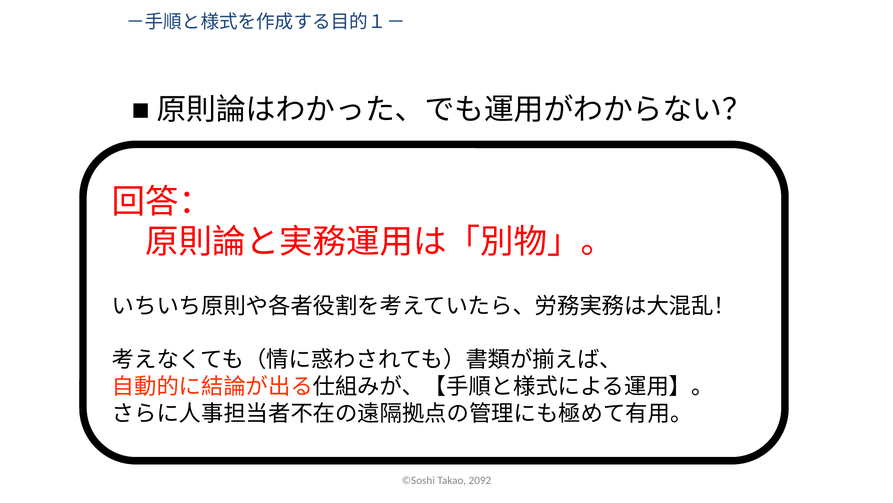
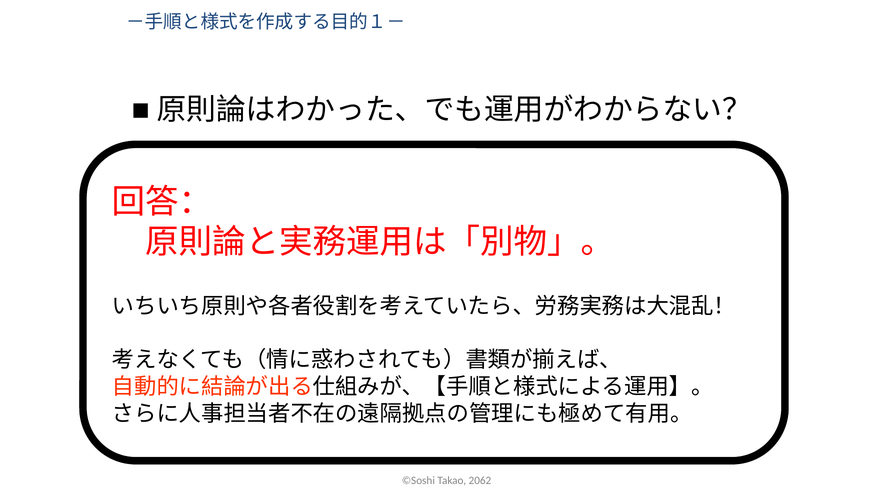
2092: 2092 -> 2062
